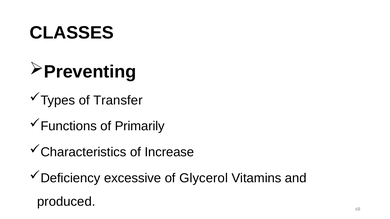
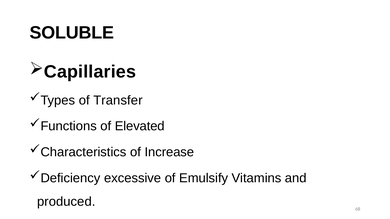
CLASSES: CLASSES -> SOLUBLE
Preventing: Preventing -> Capillaries
Primarily: Primarily -> Elevated
Glycerol: Glycerol -> Emulsify
